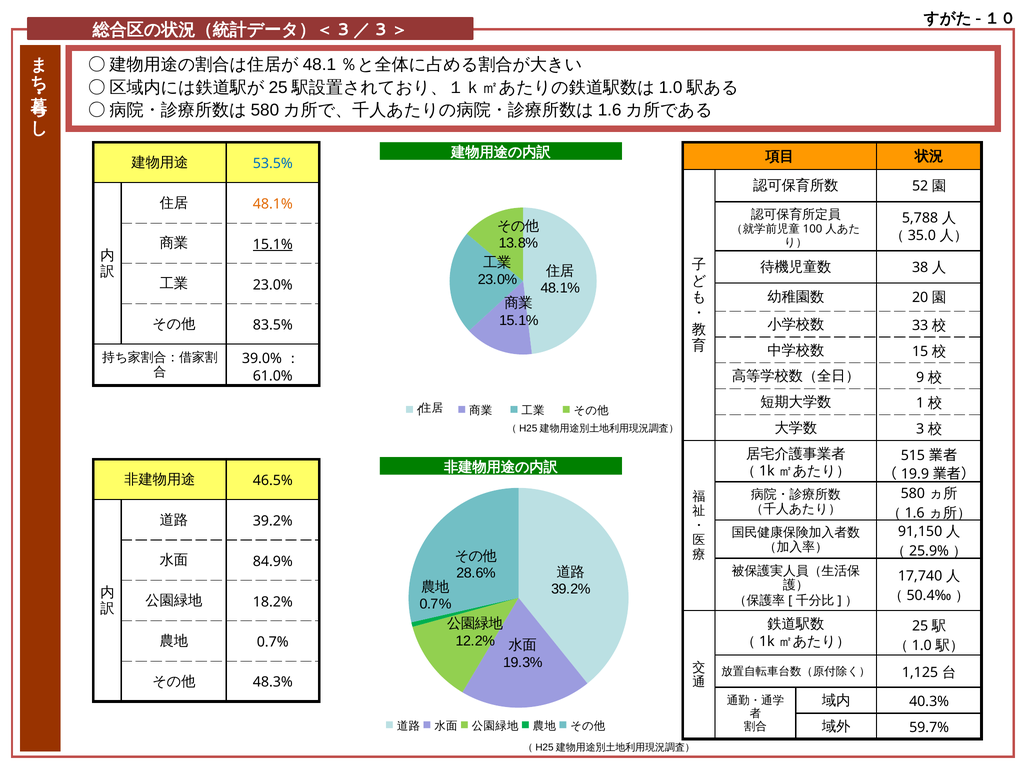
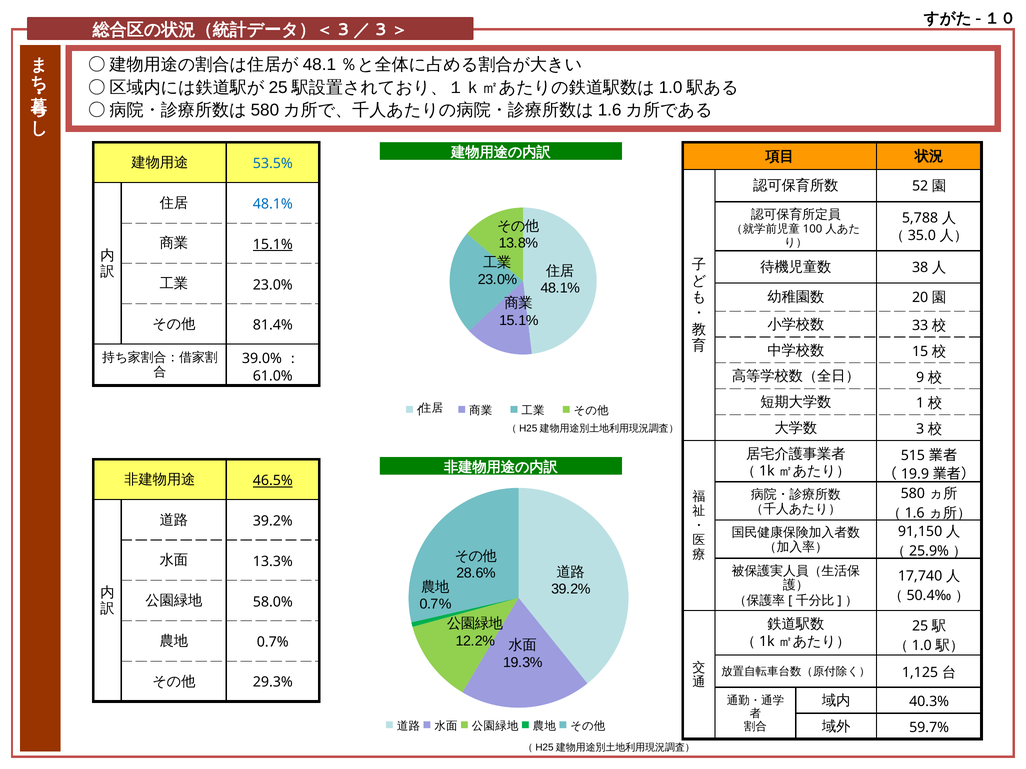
48.1% at (273, 204) colour: orange -> blue
83.5%: 83.5% -> 81.4%
46.5% underline: none -> present
84.9%: 84.9% -> 13.3%
18.2%: 18.2% -> 58.0%
48.3%: 48.3% -> 29.3%
